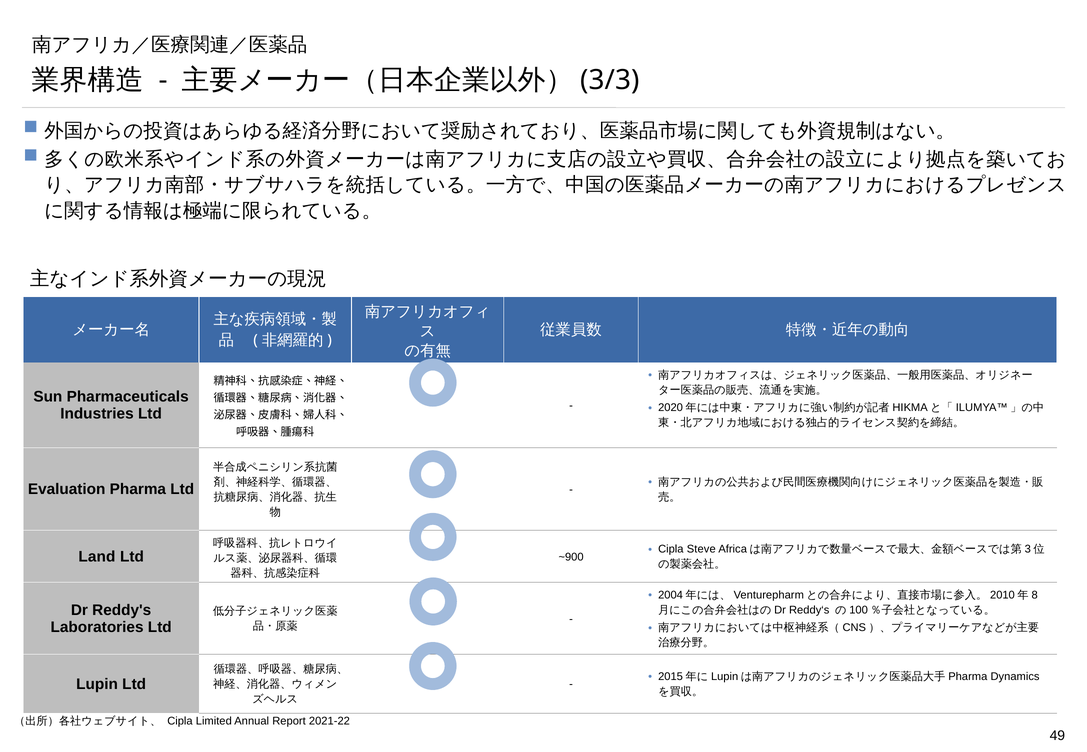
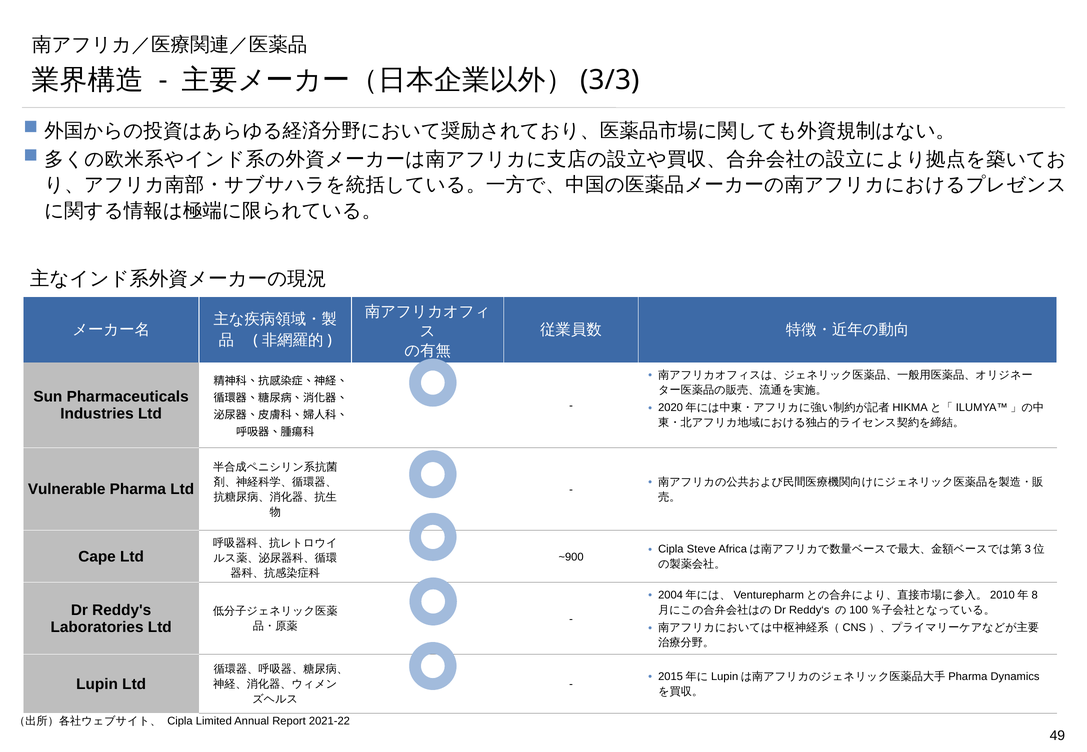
Evaluation: Evaluation -> Vulnerable
Land: Land -> Cape
